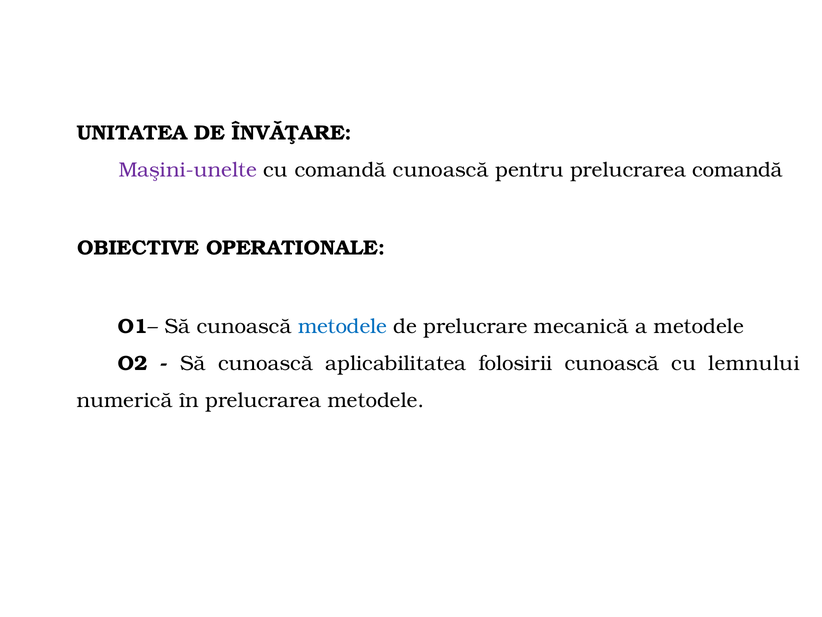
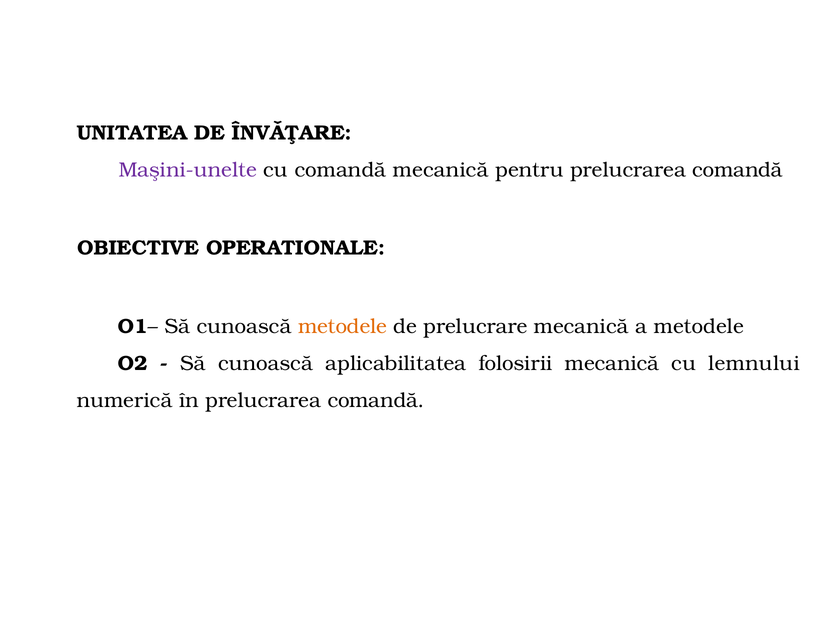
comandă cunoască: cunoască -> mecanică
metodele at (343, 326) colour: blue -> orange
folosirii cunoască: cunoască -> mecanică
în prelucrarea metodele: metodele -> comandă
